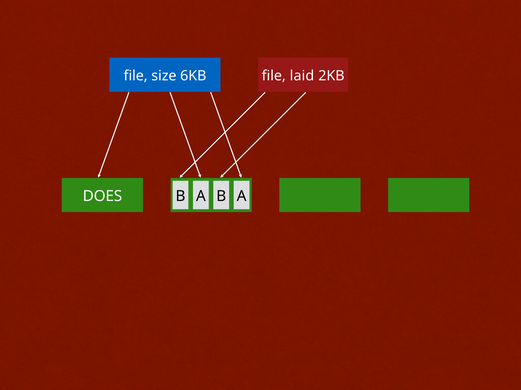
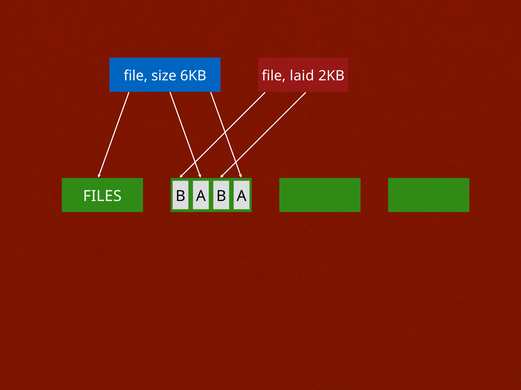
DOES: DOES -> FILES
